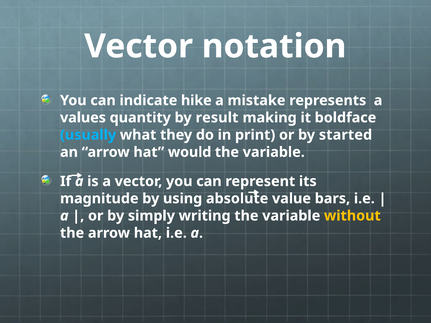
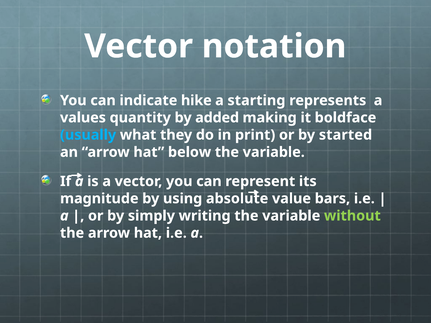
mistake: mistake -> starting
result: result -> added
would: would -> below
without colour: yellow -> light green
